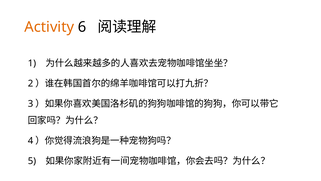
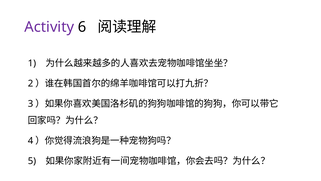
Activity colour: orange -> purple
